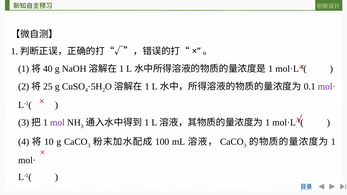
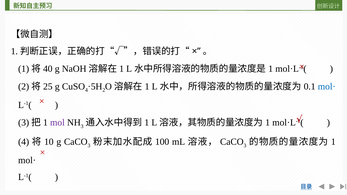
mol· at (327, 87) colour: purple -> blue
